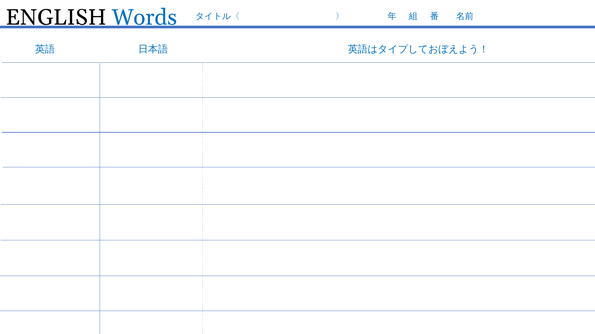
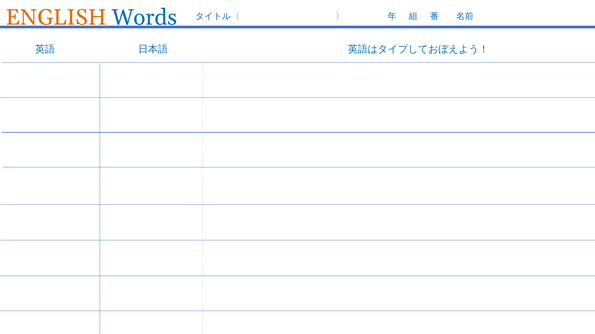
ENGLISH colour: black -> orange
